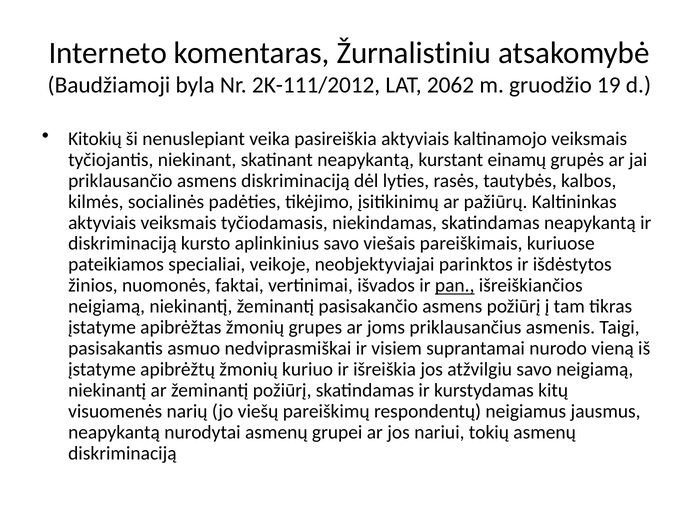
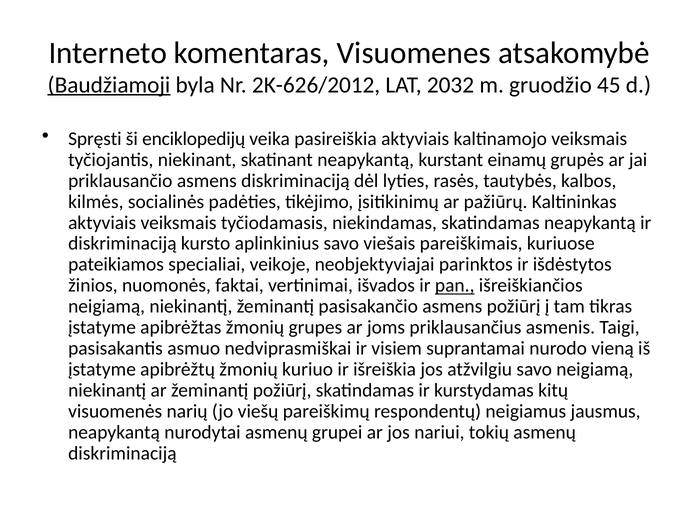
Žurnalistiniu: Žurnalistiniu -> Visuomenes
Baudžiamoji underline: none -> present
2K-111/2012: 2K-111/2012 -> 2K-626/2012
2062: 2062 -> 2032
19: 19 -> 45
Kitokių: Kitokių -> Spręsti
nenuslepiant: nenuslepiant -> enciklopedijų
